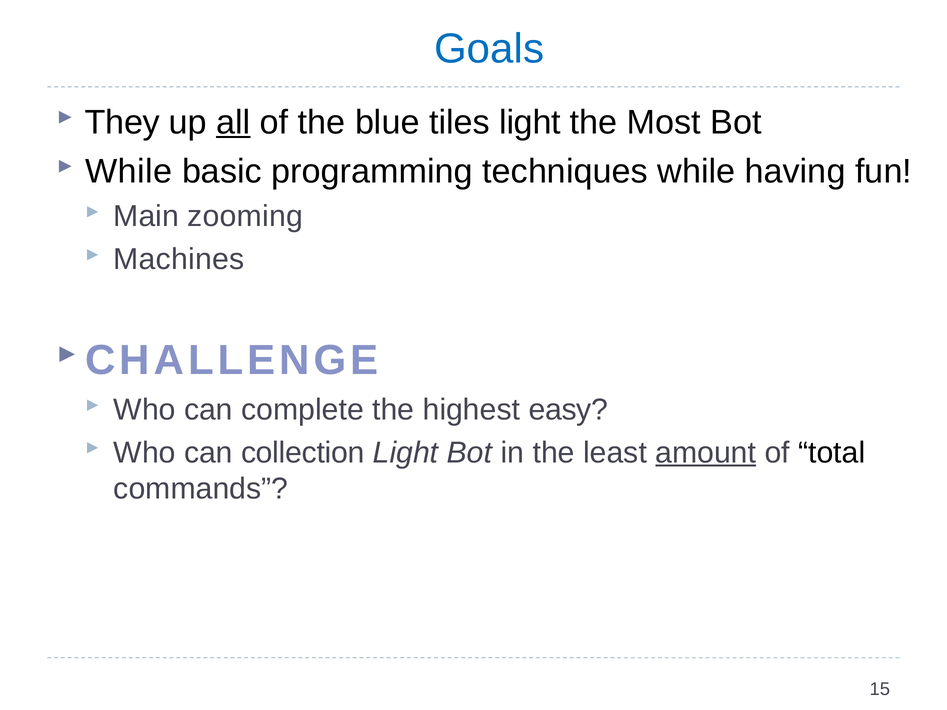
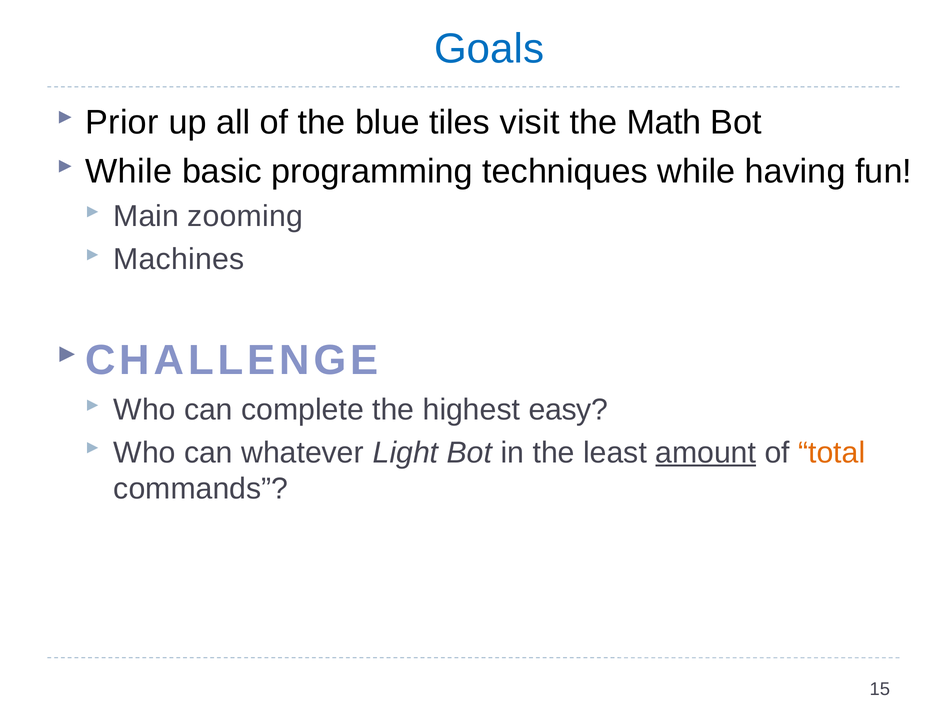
They: They -> Prior
all underline: present -> none
tiles light: light -> visit
Most: Most -> Math
collection: collection -> whatever
total colour: black -> orange
